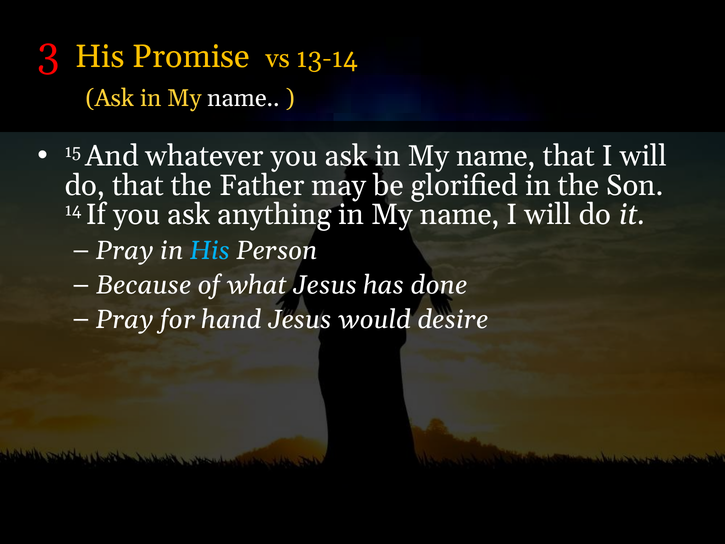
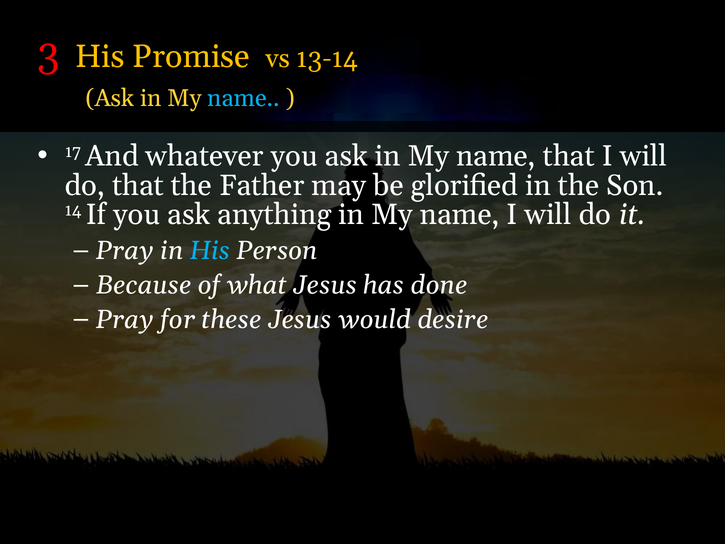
name at (244, 98) colour: white -> light blue
15: 15 -> 17
hand: hand -> these
